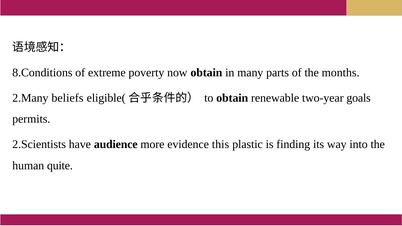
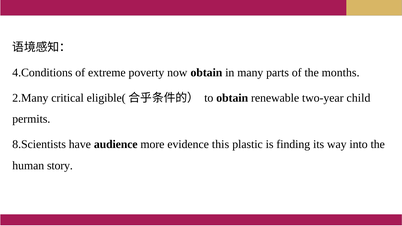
8.Conditions: 8.Conditions -> 4.Conditions
beliefs: beliefs -> critical
goals: goals -> child
2.Scientists: 2.Scientists -> 8.Scientists
quite: quite -> story
